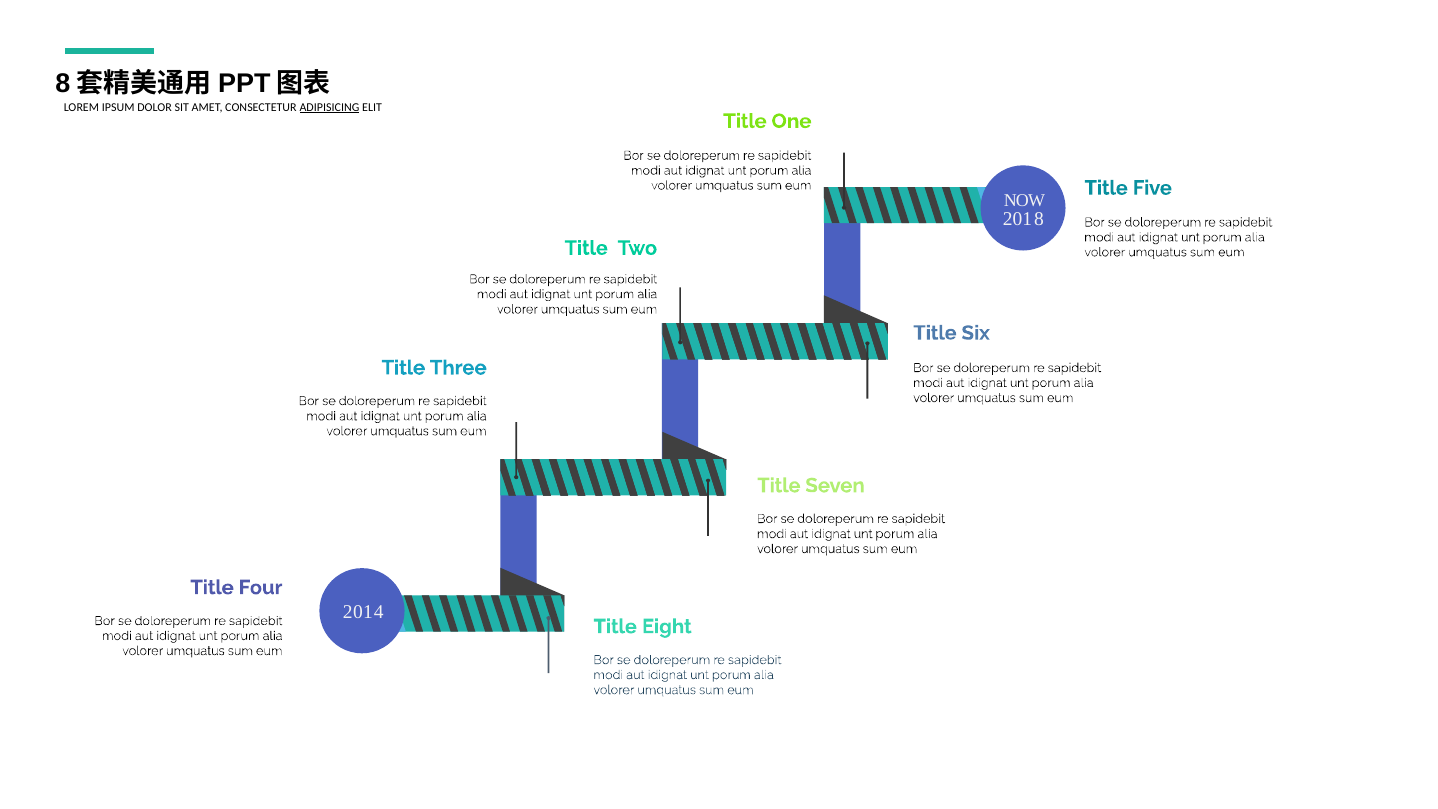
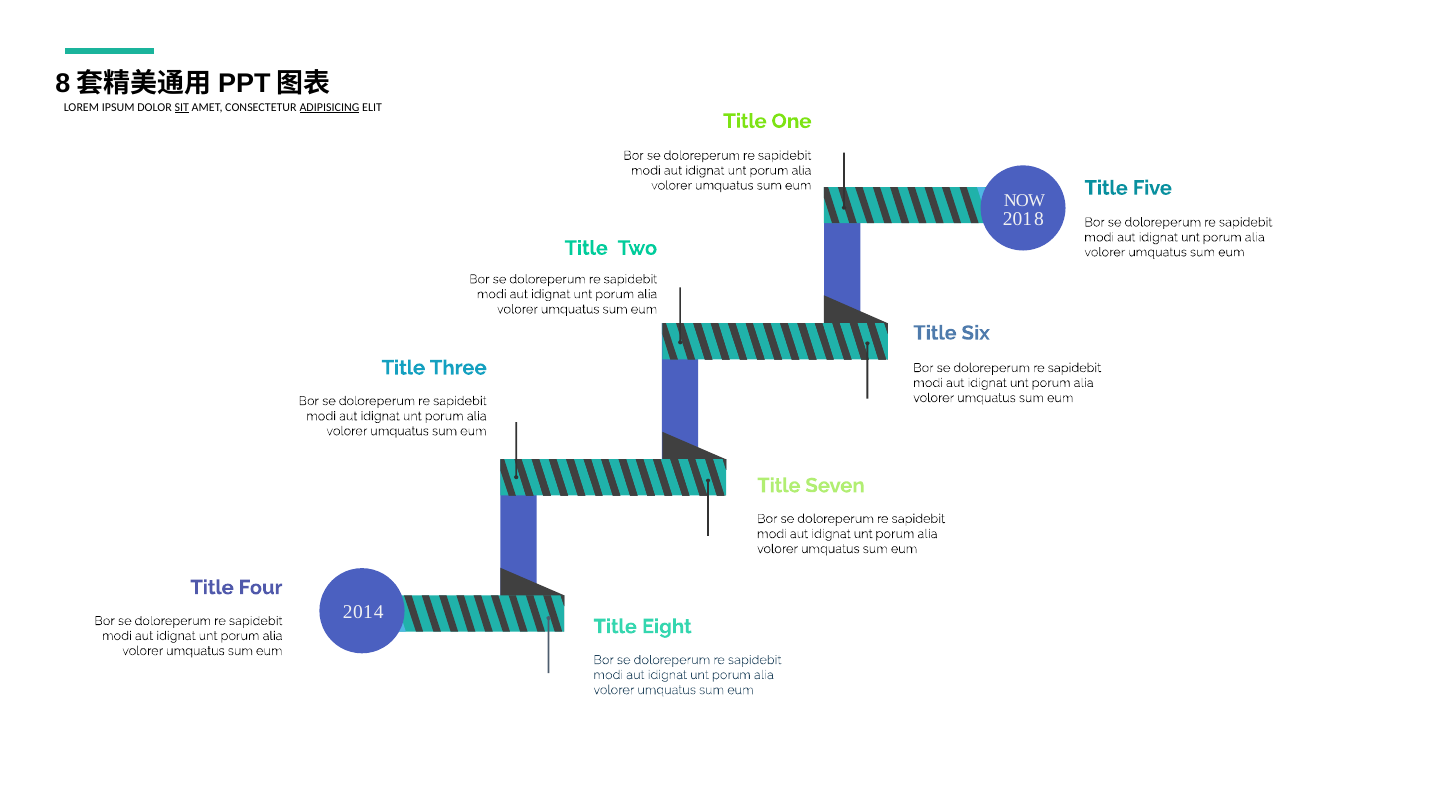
SIT underline: none -> present
